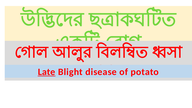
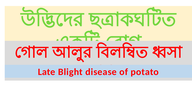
Late underline: present -> none
